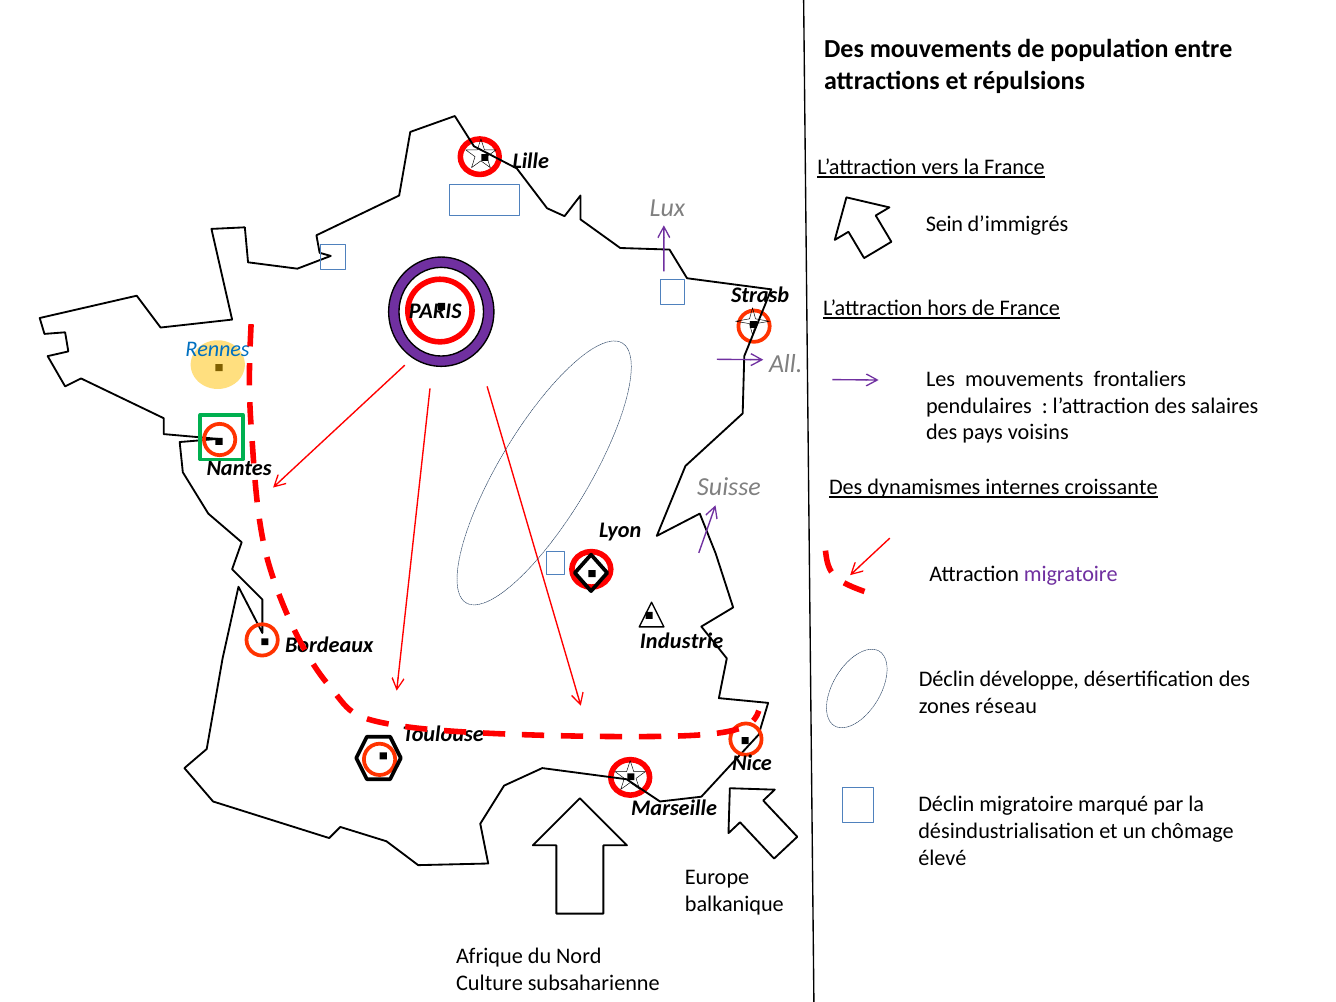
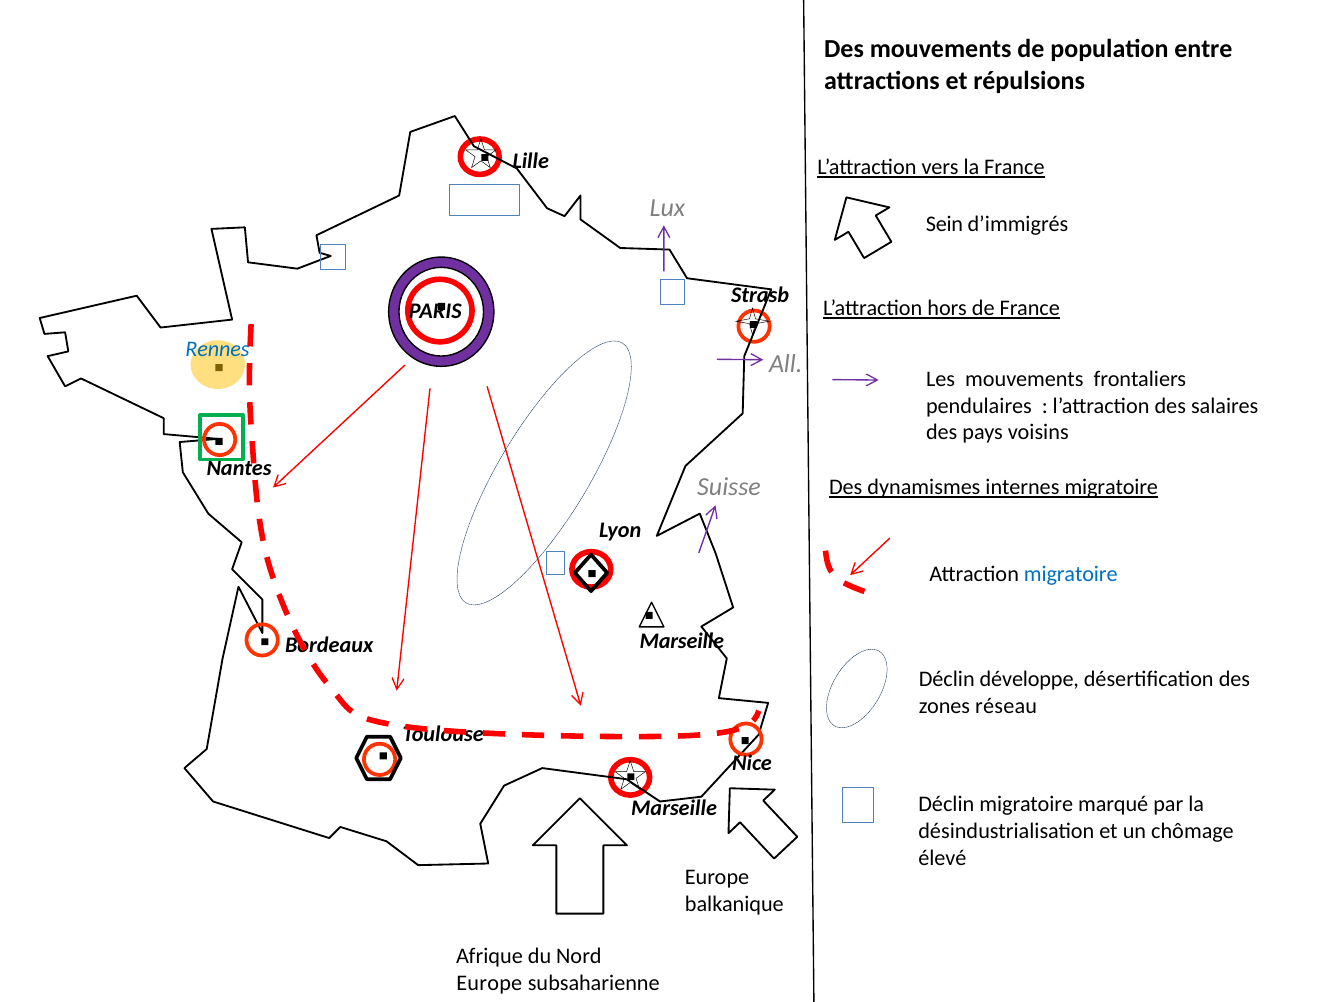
internes croissante: croissante -> migratoire
migratoire at (1071, 574) colour: purple -> blue
Industrie at (682, 641): Industrie -> Marseille
Culture at (489, 983): Culture -> Europe
